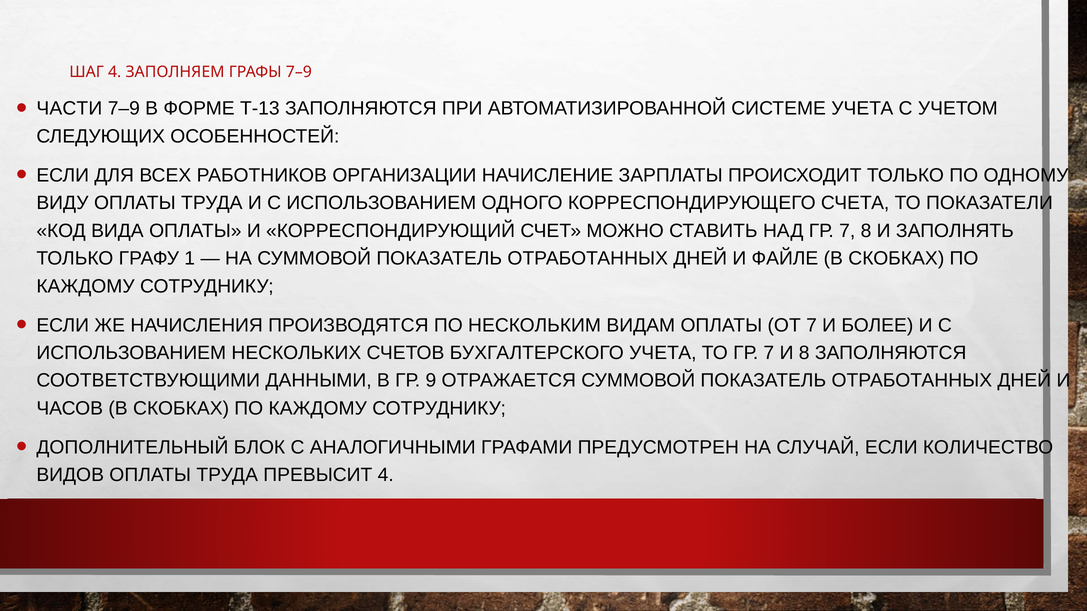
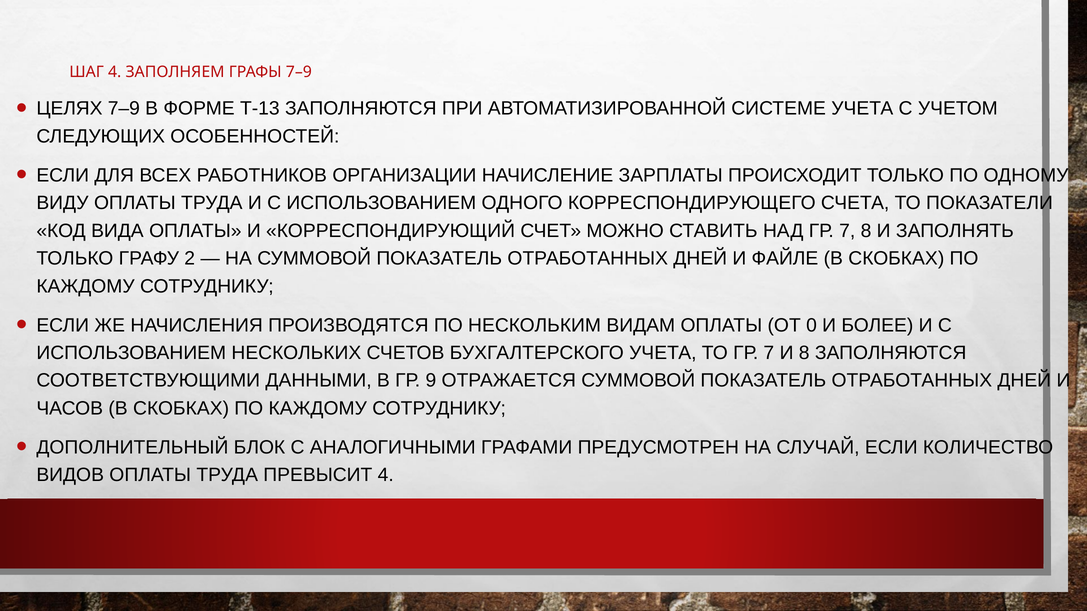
ЧАСТИ: ЧАСТИ -> ЦЕЛЯХ
1: 1 -> 2
ОТ 7: 7 -> 0
